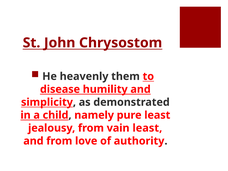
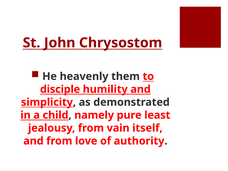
disease: disease -> disciple
vain least: least -> itself
